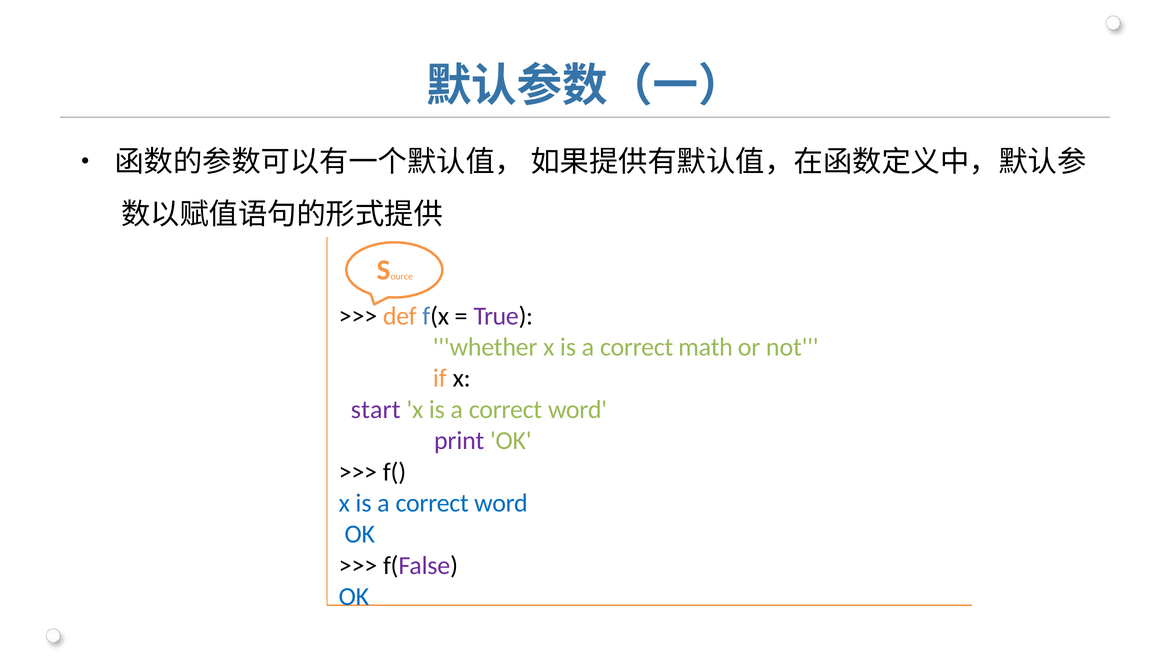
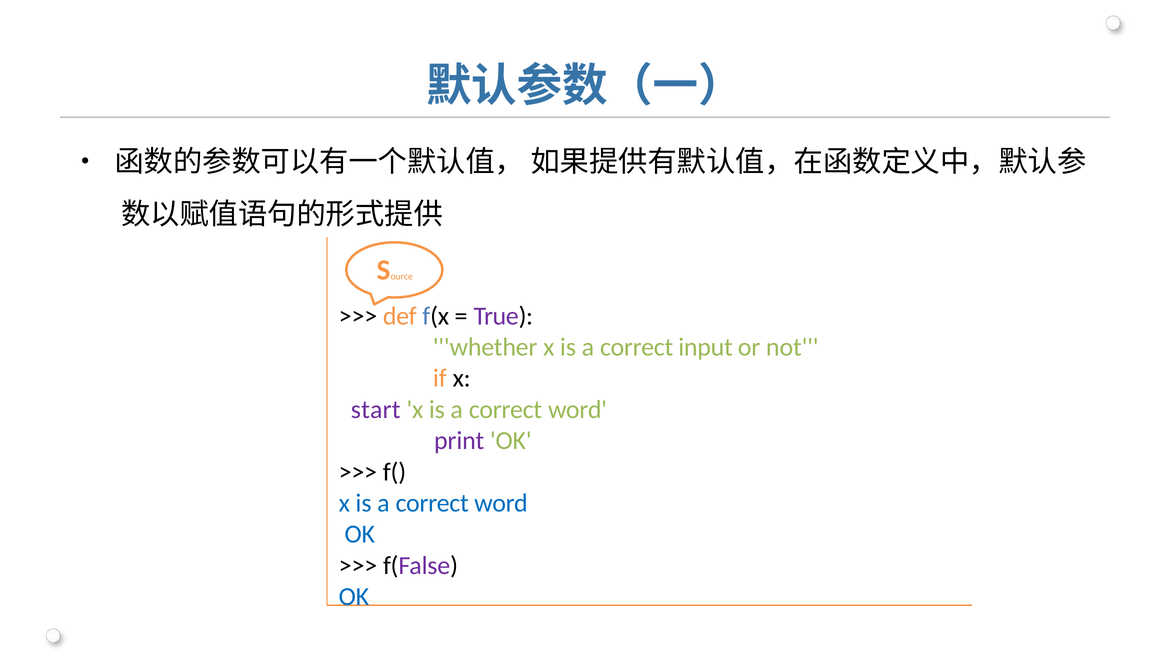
math: math -> input
